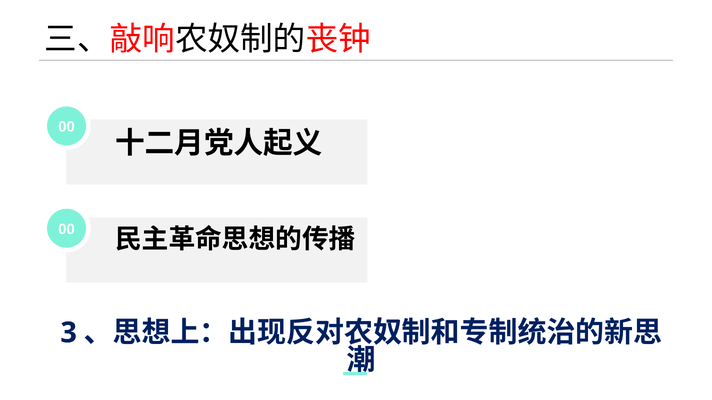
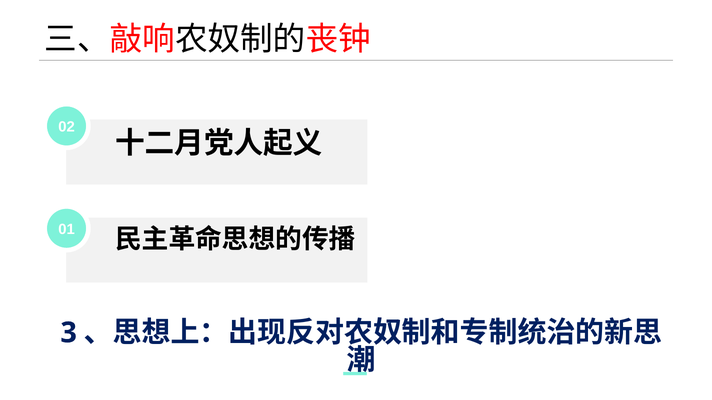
0 at (71, 127): 0 -> 2
0 at (71, 230): 0 -> 1
